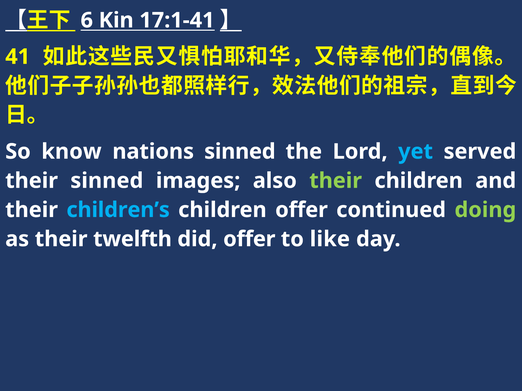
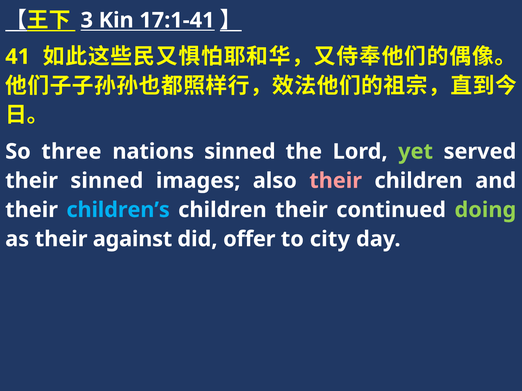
6: 6 -> 3
know: know -> three
yet colour: light blue -> light green
their at (336, 181) colour: light green -> pink
children offer: offer -> their
twelfth: twelfth -> against
like: like -> city
